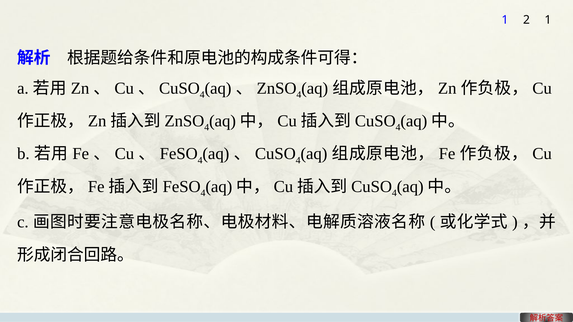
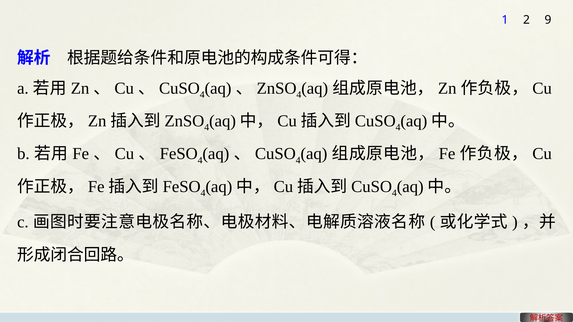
2 1: 1 -> 9
